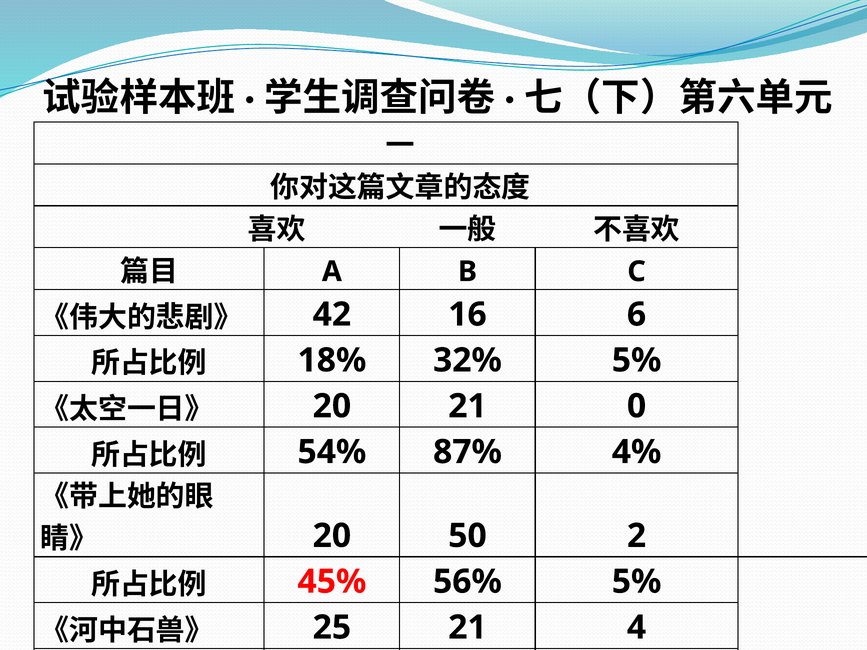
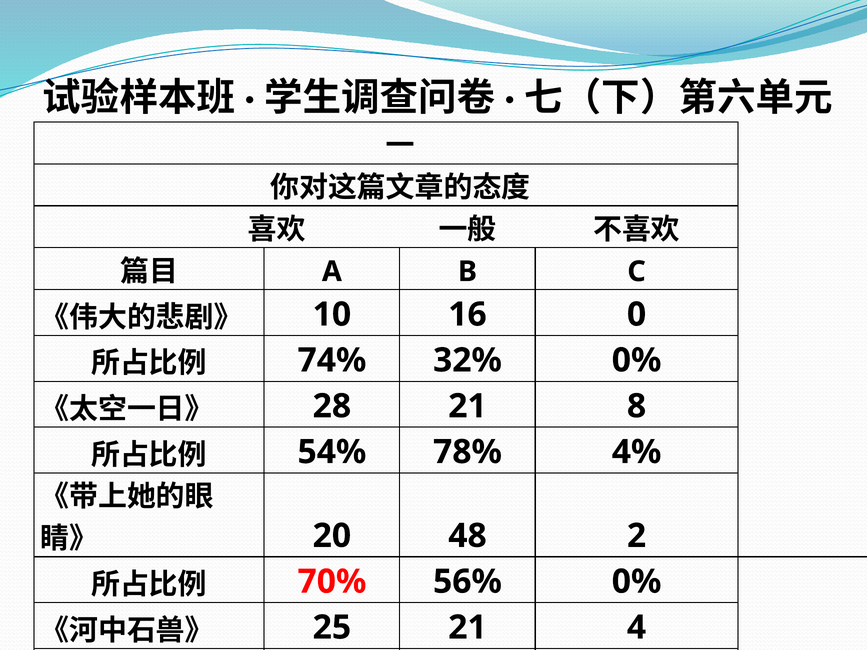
42: 42 -> 10
6: 6 -> 0
18%: 18% -> 74%
32% 5%: 5% -> 0%
20 at (332, 406): 20 -> 28
0: 0 -> 8
87%: 87% -> 78%
50: 50 -> 48
45%: 45% -> 70%
56% 5%: 5% -> 0%
